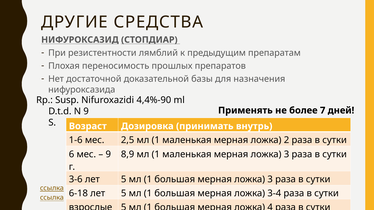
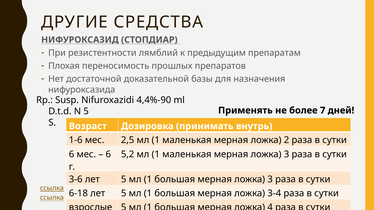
N 9: 9 -> 5
9 at (108, 154): 9 -> 6
8,9: 8,9 -> 5,2
